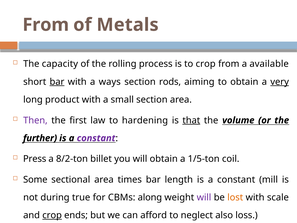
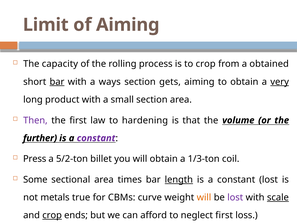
From at (46, 25): From -> Limit
of Metals: Metals -> Aiming
available: available -> obtained
rods: rods -> gets
that underline: present -> none
8/2-ton: 8/2-ton -> 5/2-ton
1/5-ton: 1/5-ton -> 1/3-ton
length underline: none -> present
constant mill: mill -> lost
during: during -> metals
along: along -> curve
will at (204, 197) colour: purple -> orange
lost at (235, 197) colour: orange -> purple
scale underline: none -> present
neglect also: also -> first
